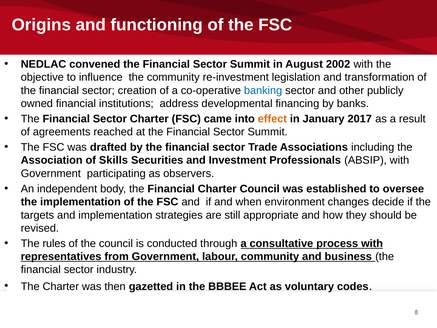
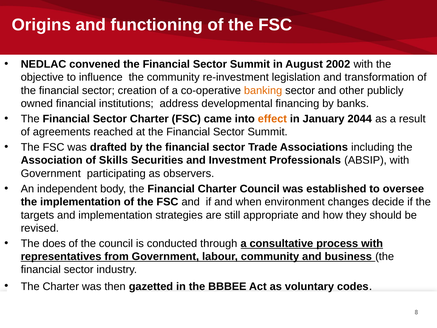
banking colour: blue -> orange
2017: 2017 -> 2044
rules: rules -> does
